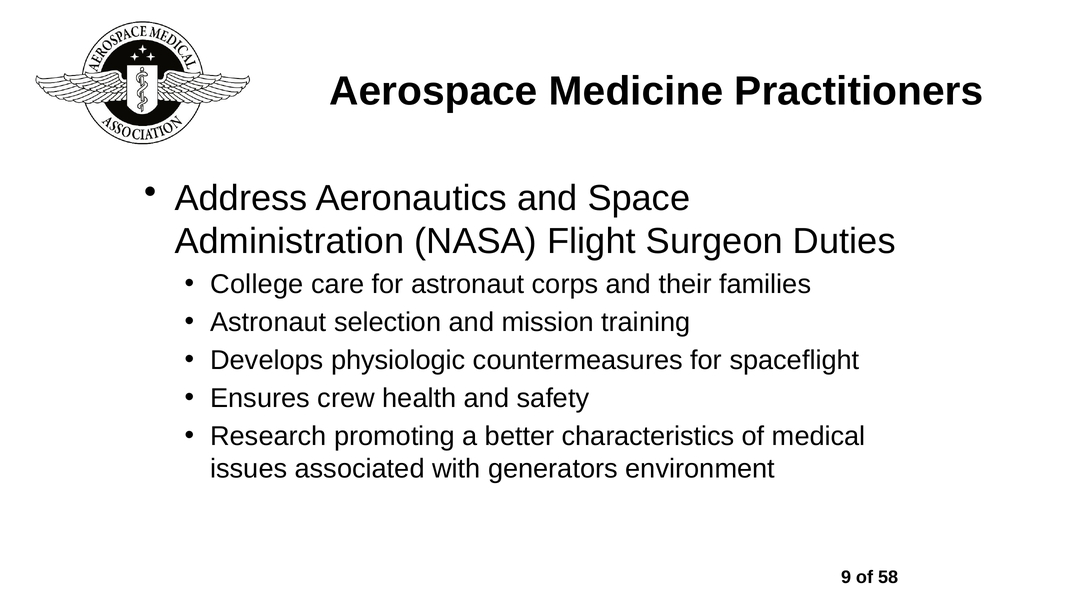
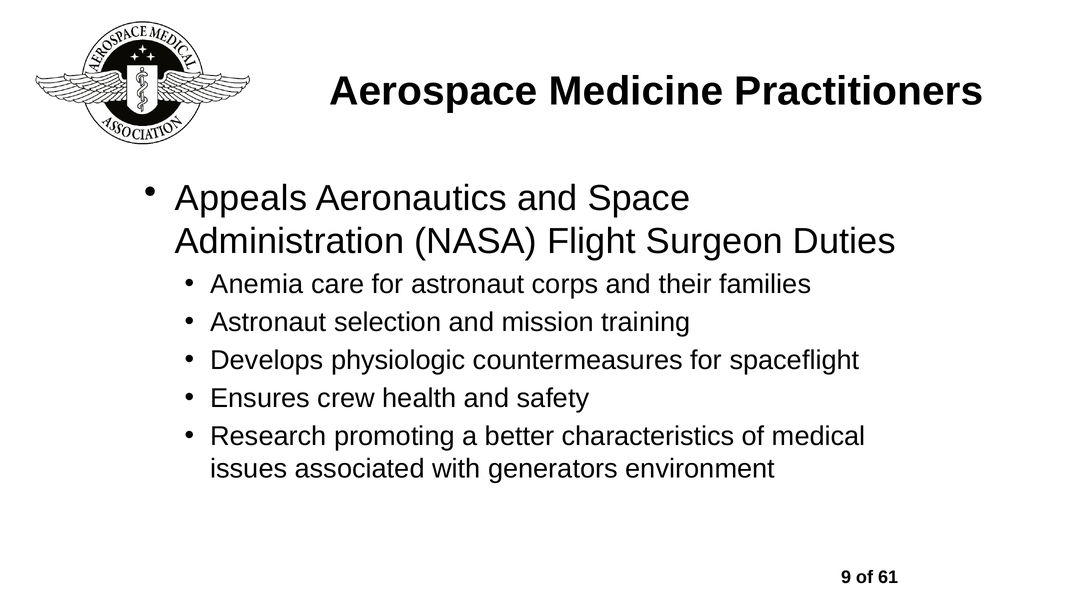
Address: Address -> Appeals
College: College -> Anemia
58: 58 -> 61
